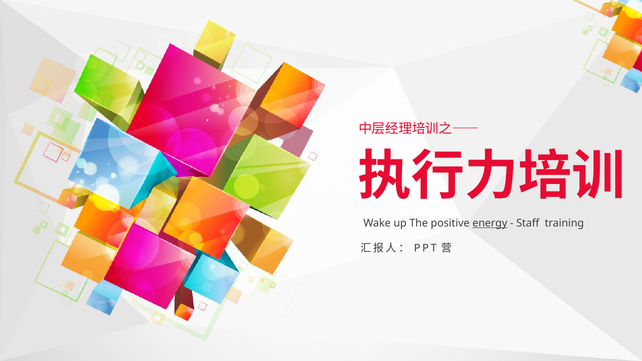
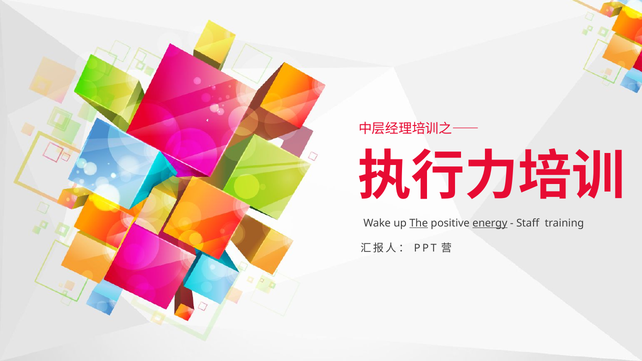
The underline: none -> present
